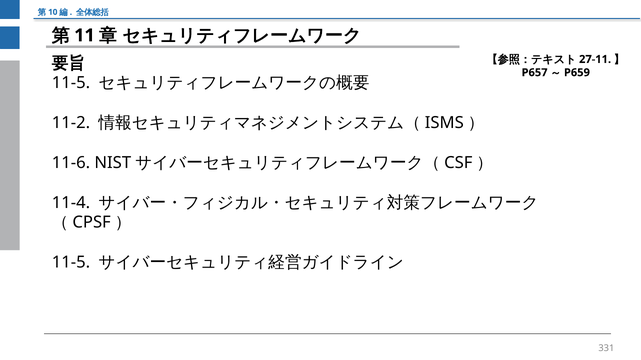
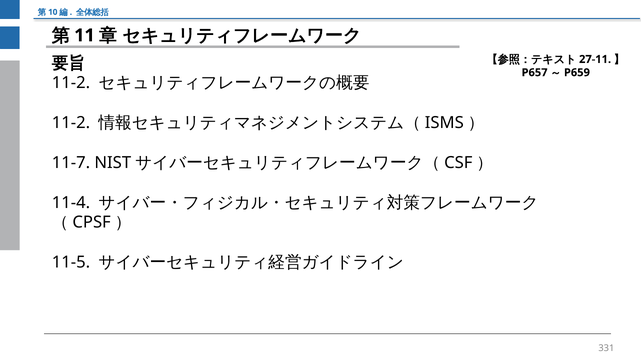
11-5 at (71, 83): 11-5 -> 11-2
11-6: 11-6 -> 11-7
